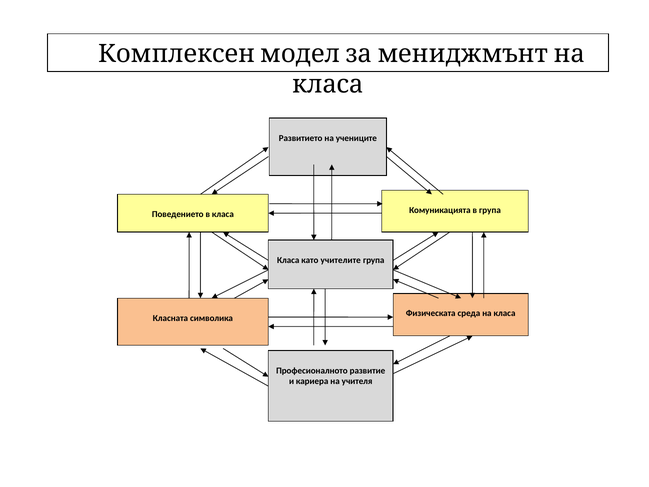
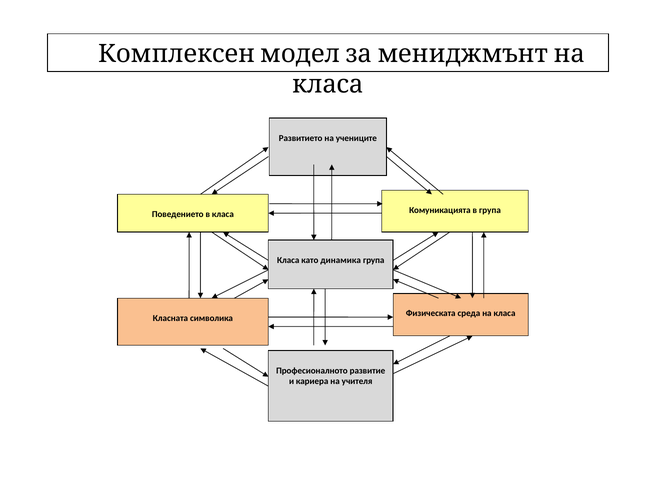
учителите: учителите -> динамика
